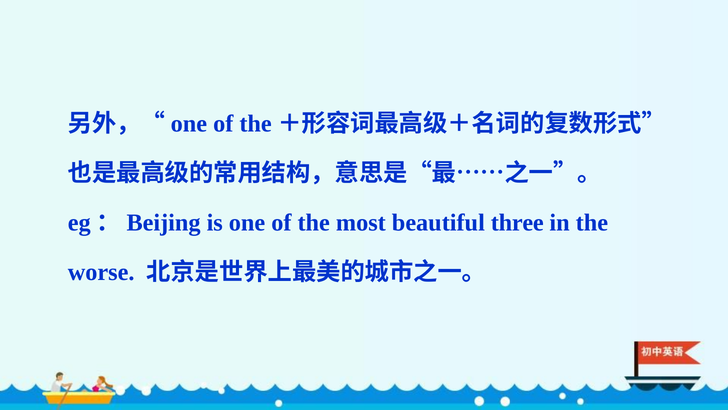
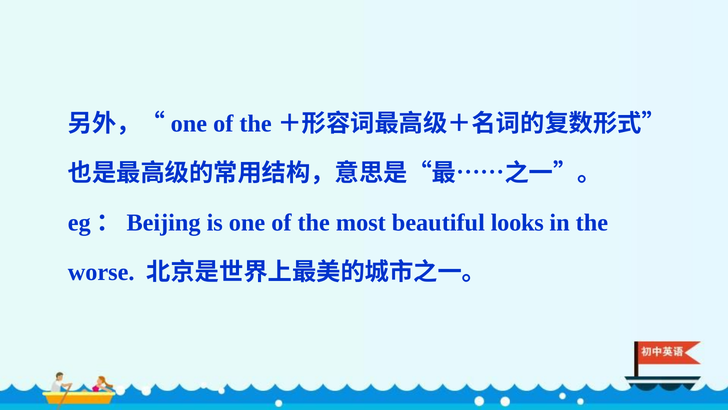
three: three -> looks
